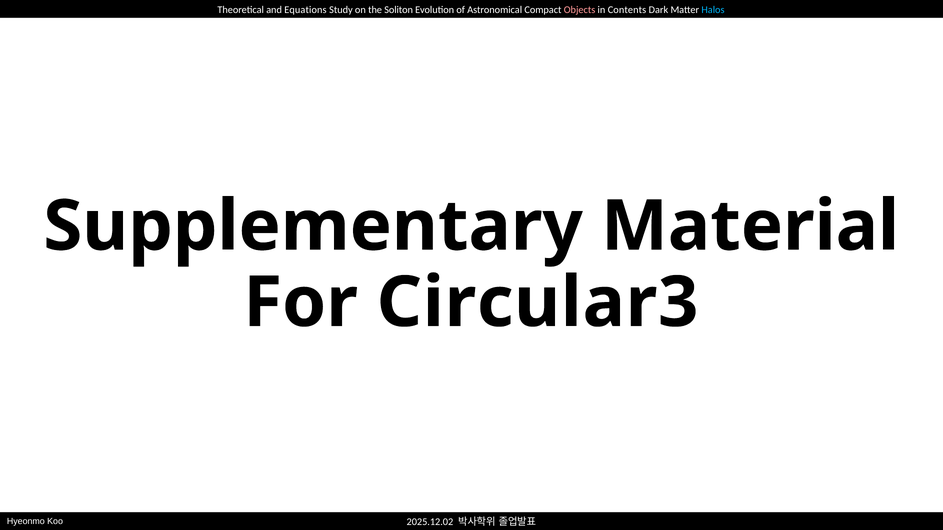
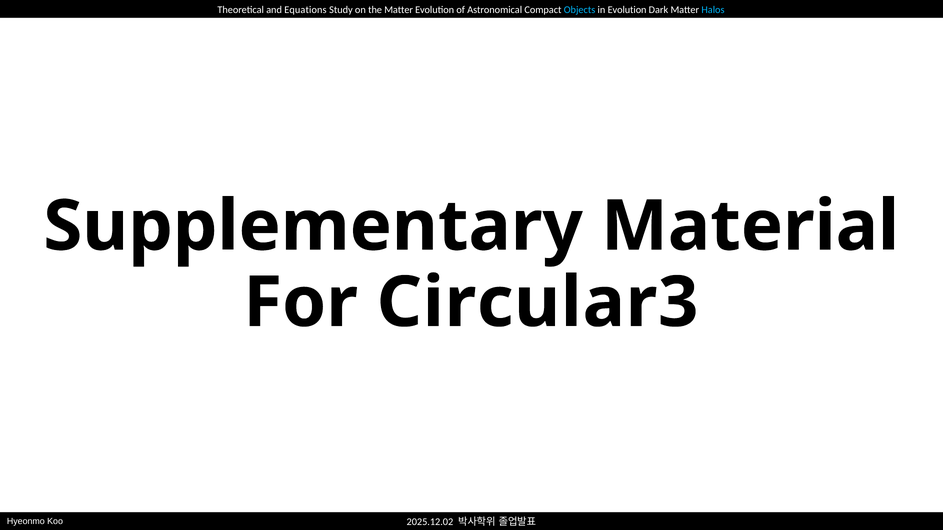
the Soliton: Soliton -> Matter
Objects colour: pink -> light blue
in Contents: Contents -> Evolution
